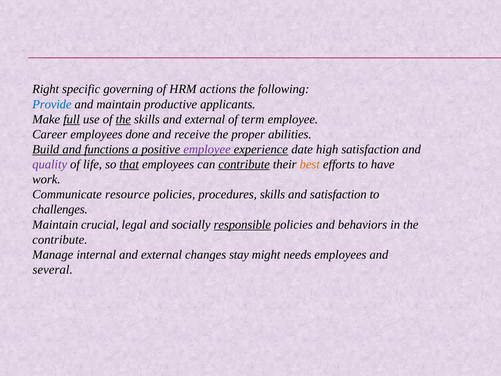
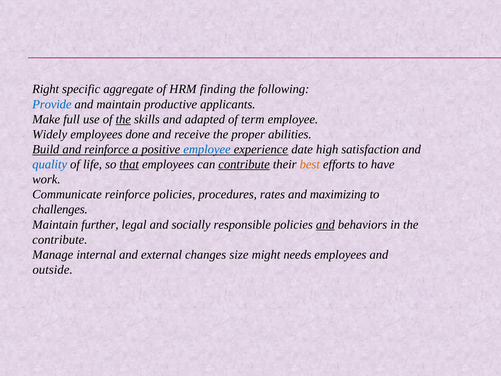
governing: governing -> aggregate
actions: actions -> finding
full underline: present -> none
skills and external: external -> adapted
Career: Career -> Widely
and functions: functions -> reinforce
employee at (207, 149) colour: purple -> blue
quality colour: purple -> blue
Communicate resource: resource -> reinforce
procedures skills: skills -> rates
and satisfaction: satisfaction -> maximizing
crucial: crucial -> further
responsible underline: present -> none
and at (325, 224) underline: none -> present
stay: stay -> size
several: several -> outside
